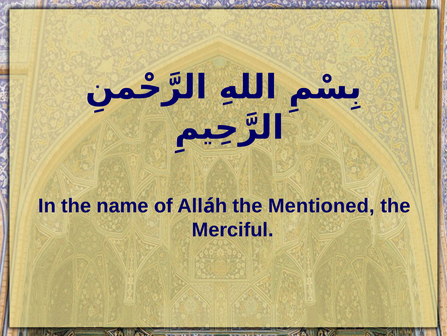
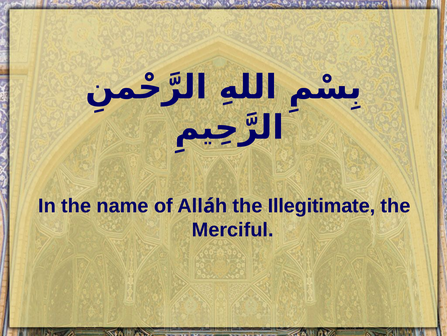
Mentioned: Mentioned -> Illegitimate
